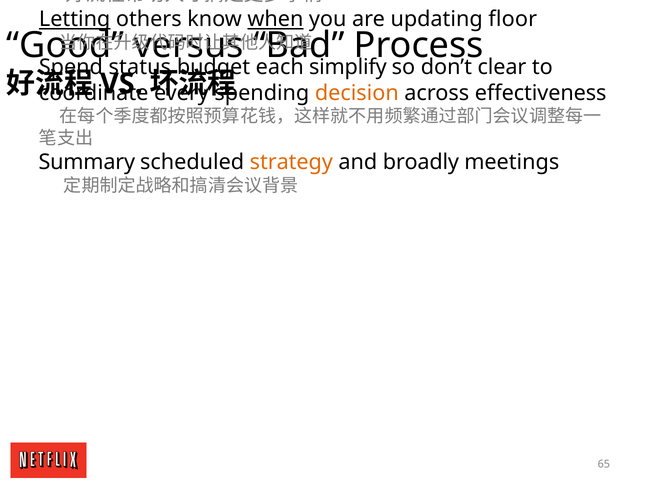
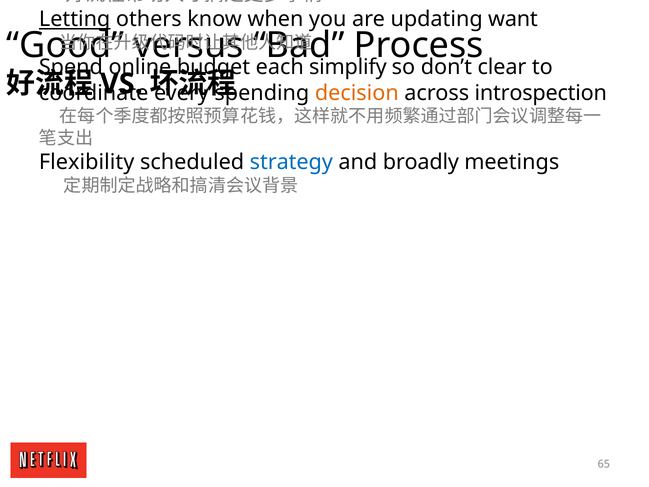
when underline: present -> none
floor: floor -> want
status: status -> online
effectiveness: effectiveness -> introspection
Summary: Summary -> Flexibility
strategy colour: orange -> blue
